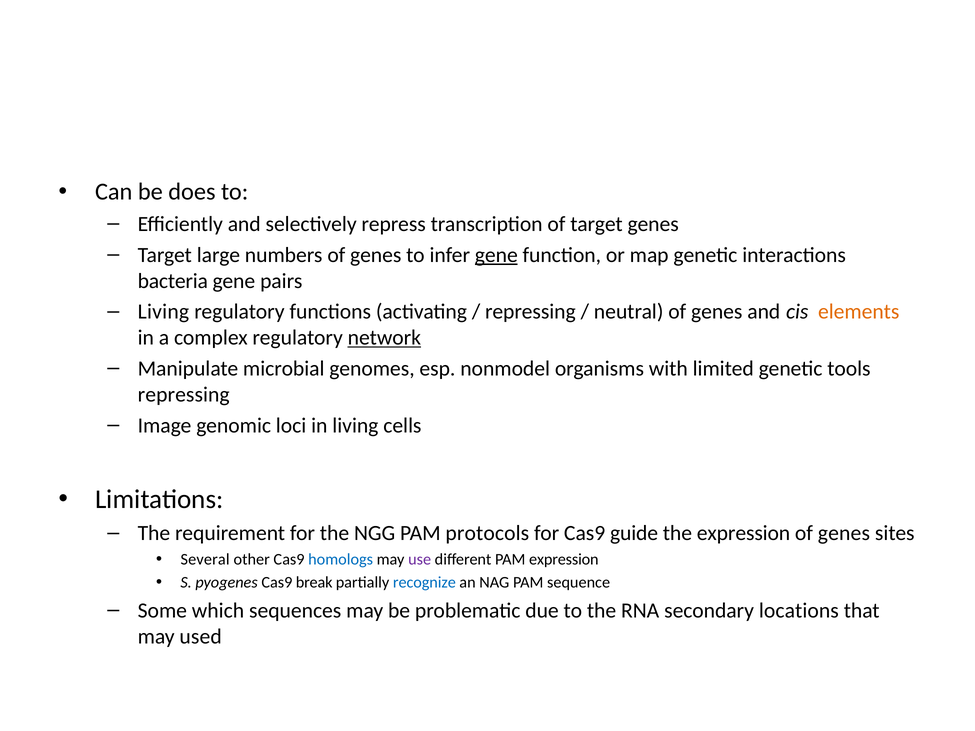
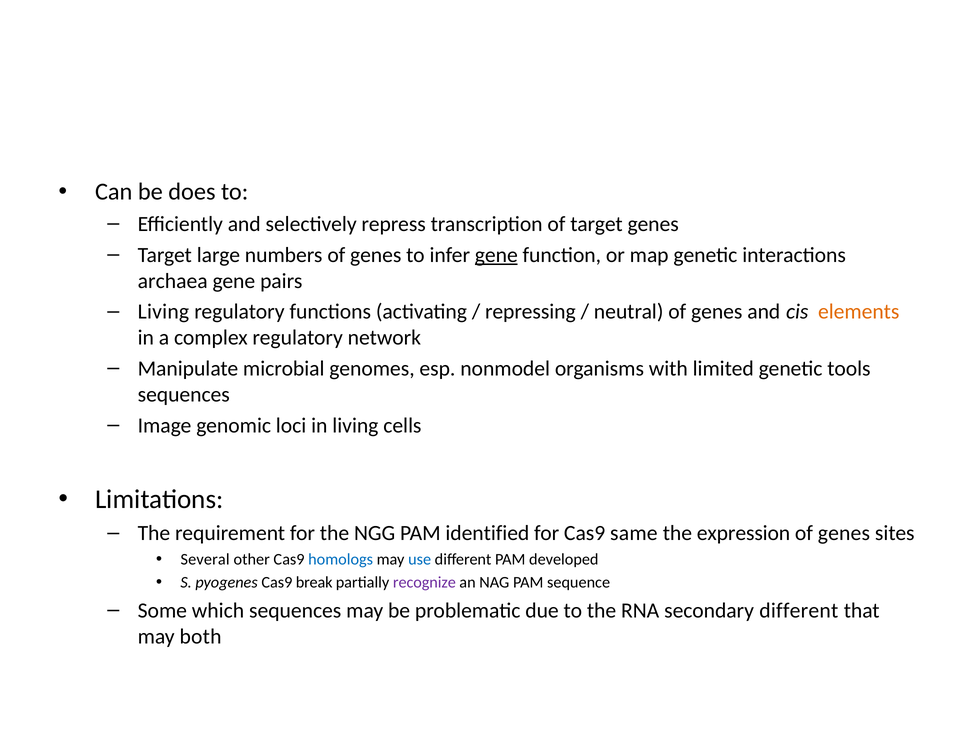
bacteria: bacteria -> archaea
network underline: present -> none
repressing at (184, 395): repressing -> sequences
protocols: protocols -> identified
guide: guide -> same
use colour: purple -> blue
PAM expression: expression -> developed
recognize colour: blue -> purple
secondary locations: locations -> different
used: used -> both
